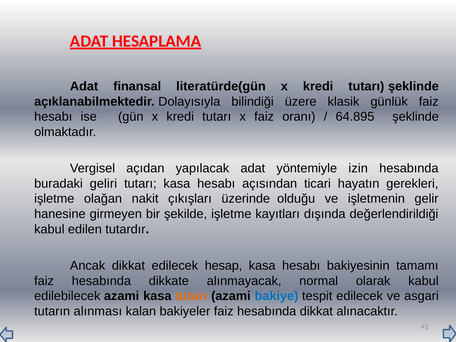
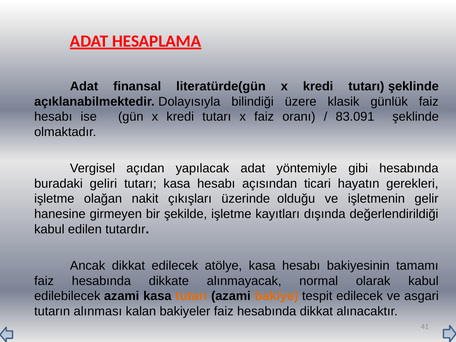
64.895: 64.895 -> 83.091
izin: izin -> gibi
hesap: hesap -> atölye
bakiye colour: blue -> orange
